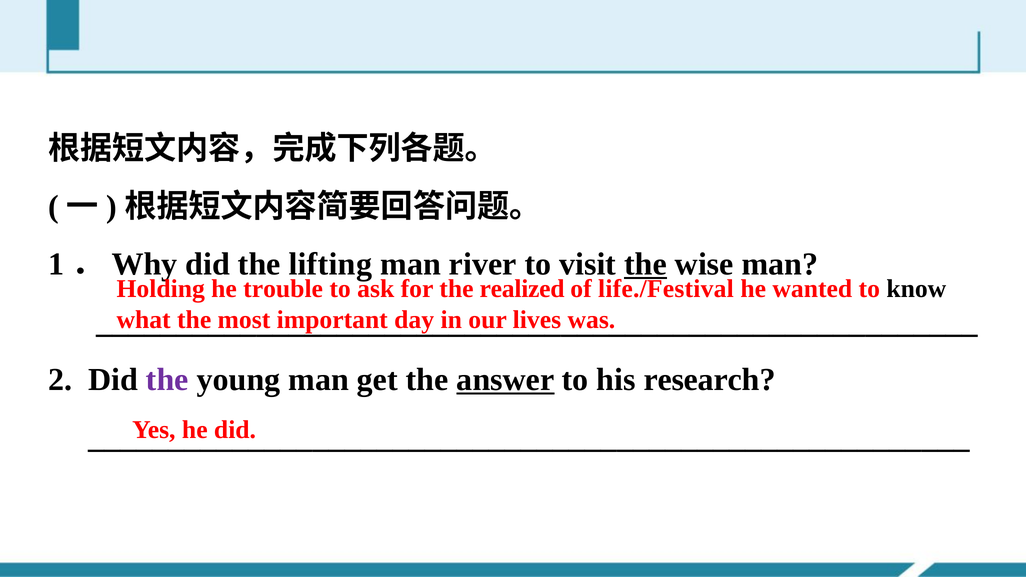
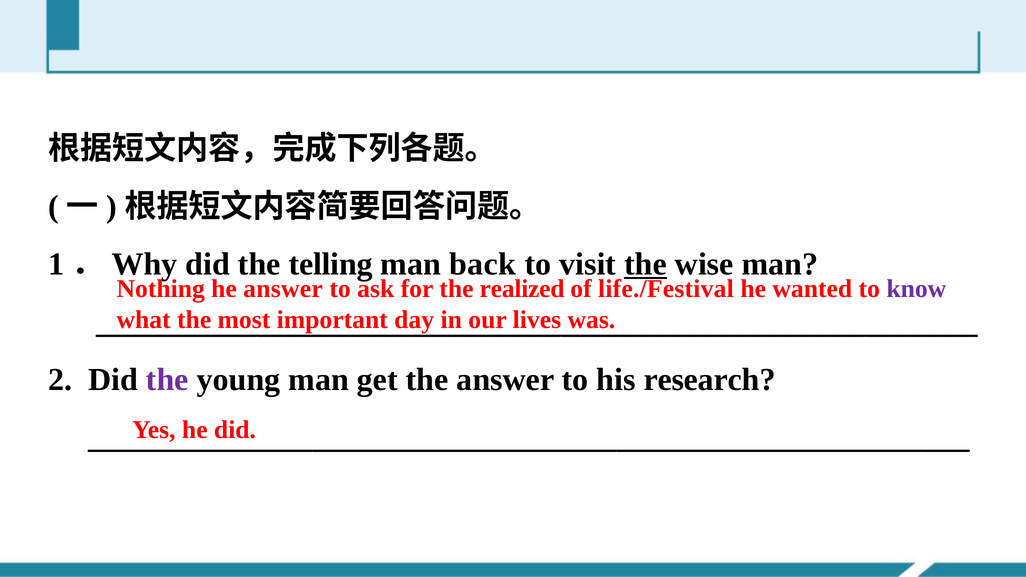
lifting: lifting -> telling
river: river -> back
Holding: Holding -> Nothing
he trouble: trouble -> answer
know colour: black -> purple
answer at (505, 380) underline: present -> none
